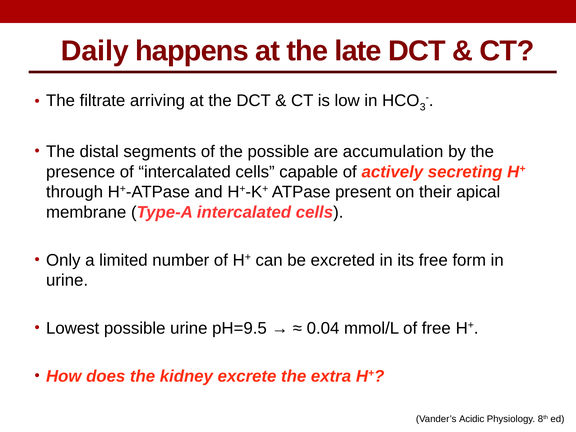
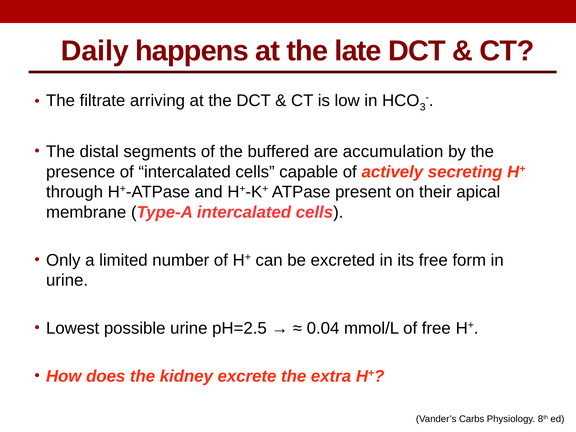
the possible: possible -> buffered
pH=9.5: pH=9.5 -> pH=2.5
Acidic: Acidic -> Carbs
